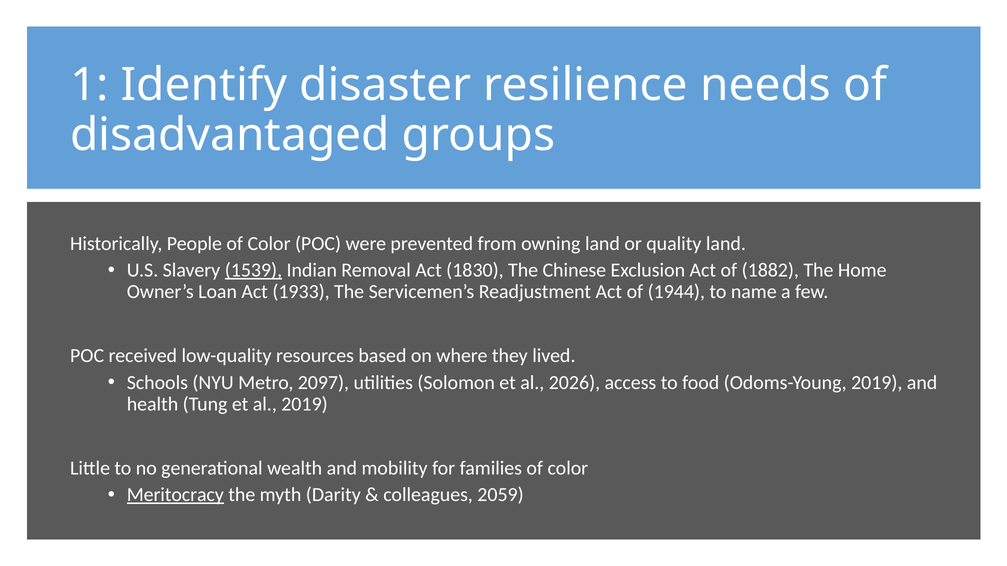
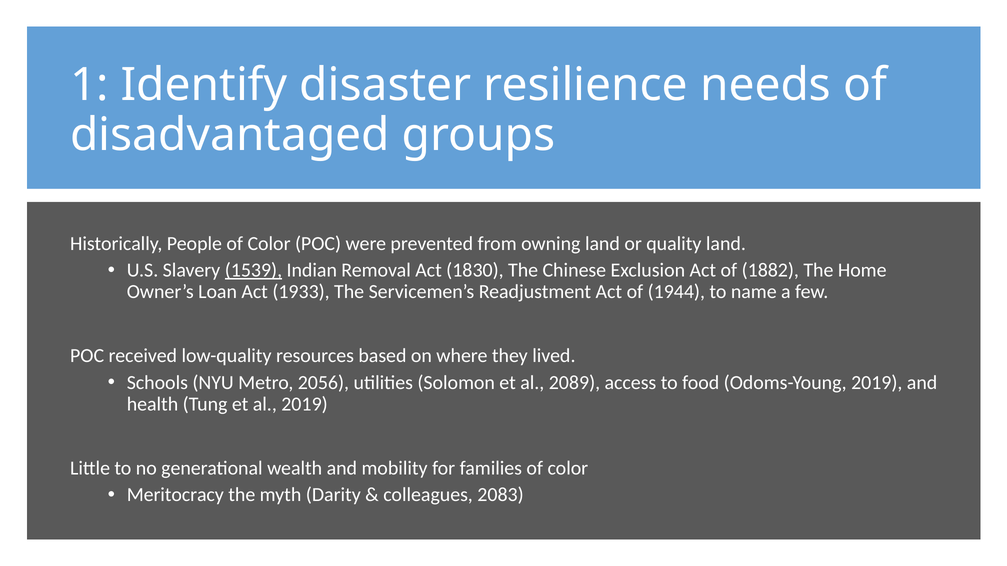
2097: 2097 -> 2056
2026: 2026 -> 2089
Meritocracy underline: present -> none
2059: 2059 -> 2083
